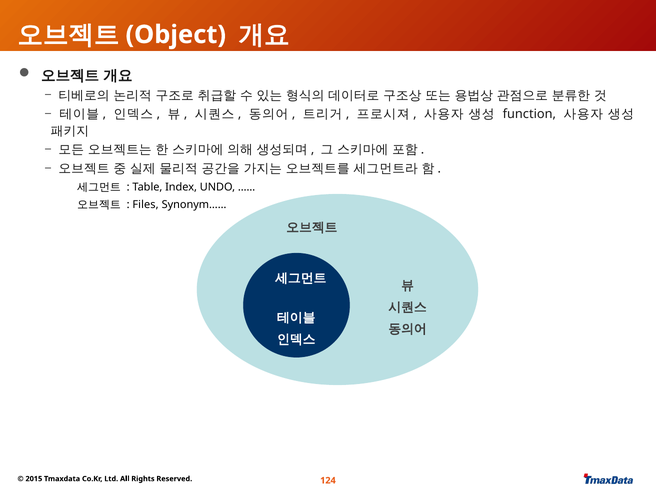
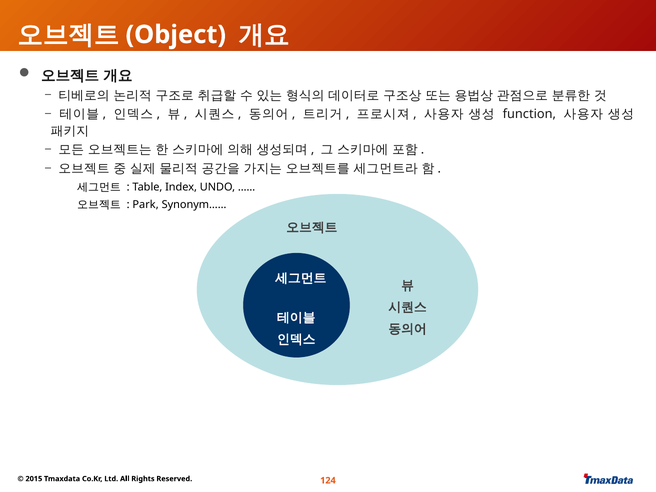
Files: Files -> Park
